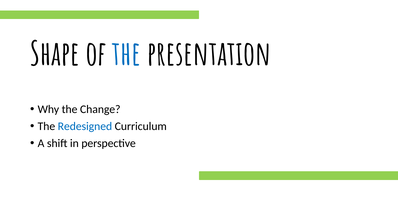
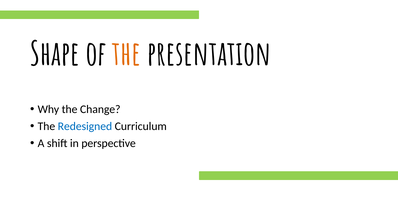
the at (126, 54) colour: blue -> orange
